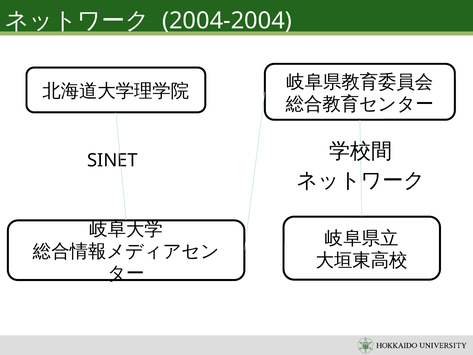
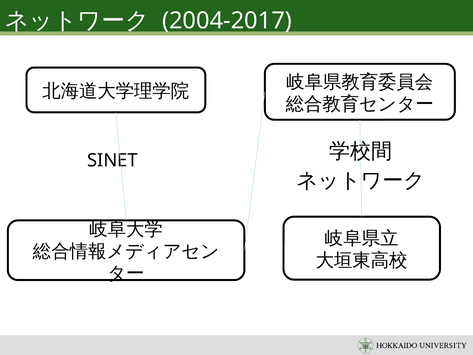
2004-2004: 2004-2004 -> 2004-2017
